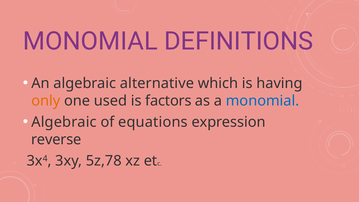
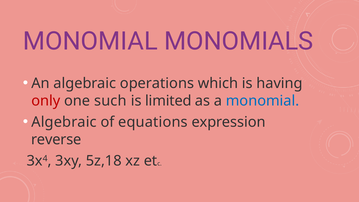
DEFINITIONS: DEFINITIONS -> MONOMIALS
alternative: alternative -> operations
only colour: orange -> red
used: used -> such
factors: factors -> limited
5z,78: 5z,78 -> 5z,18
